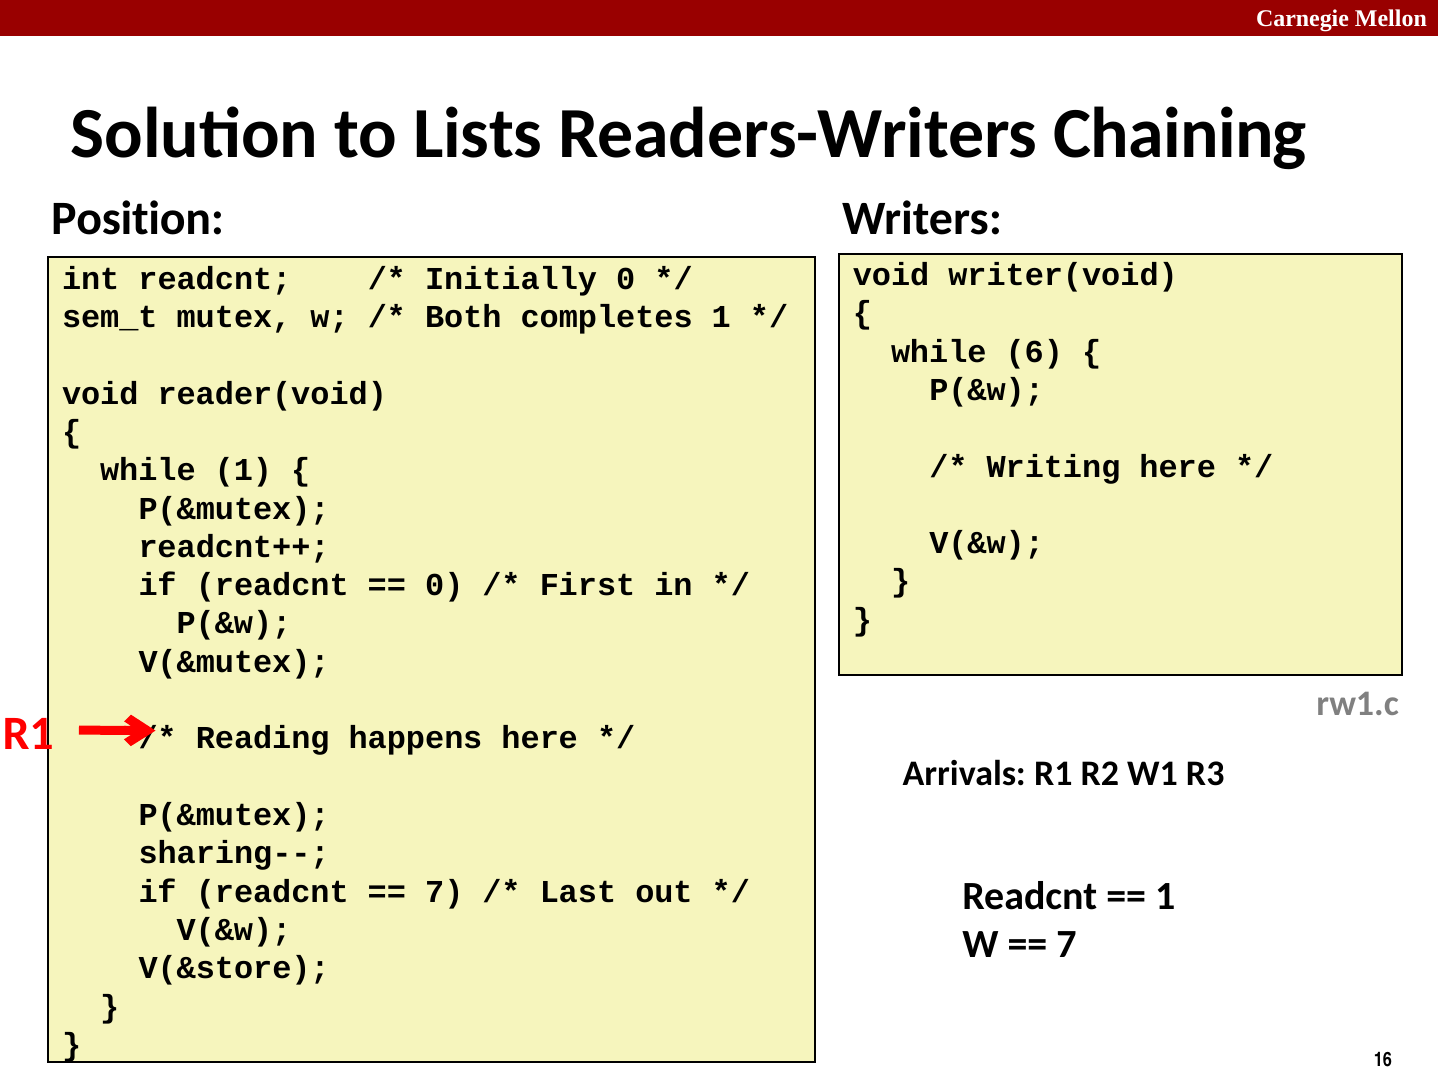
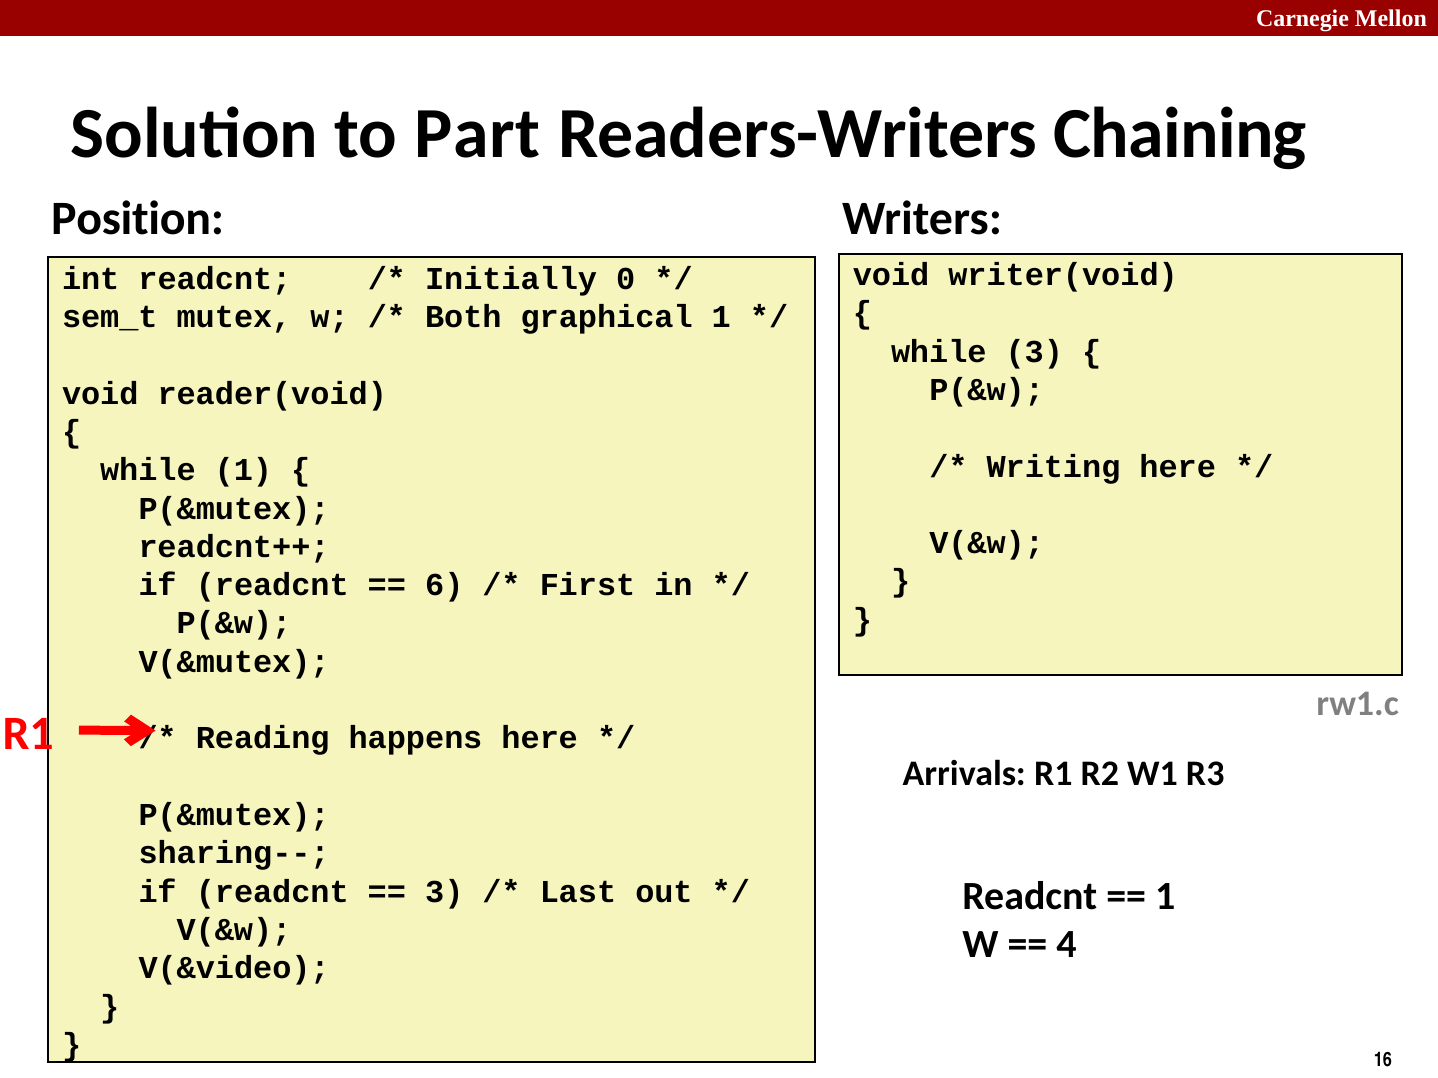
Lists: Lists -> Part
completes: completes -> graphical
while 6: 6 -> 3
0 at (444, 585): 0 -> 6
7 at (444, 892): 7 -> 3
7 at (1067, 945): 7 -> 4
V(&store: V(&store -> V(&video
